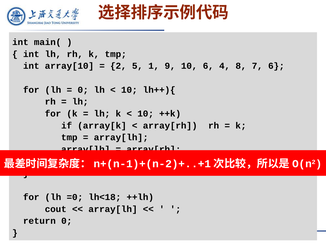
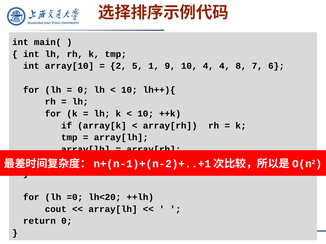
10 6: 6 -> 4
lh<18: lh<18 -> lh<20
